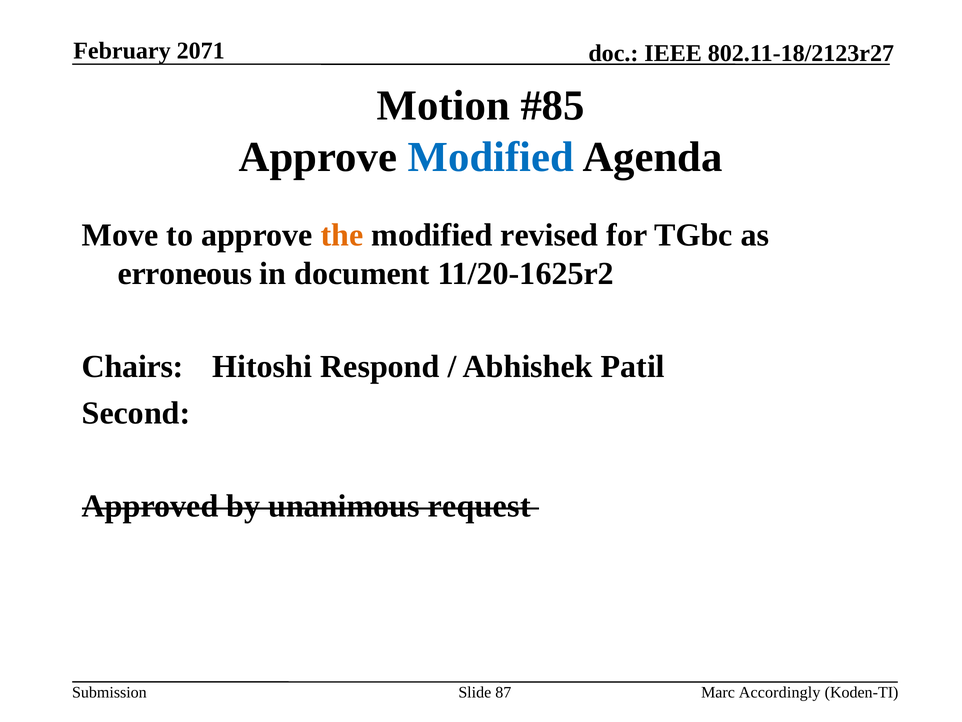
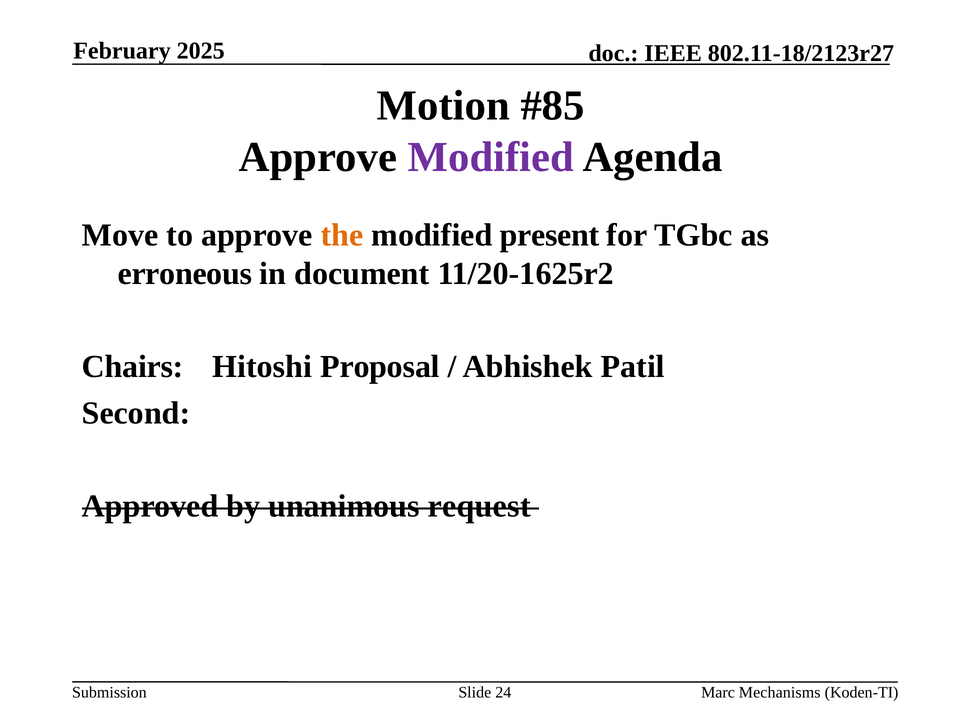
2071: 2071 -> 2025
Modified at (491, 157) colour: blue -> purple
revised: revised -> present
Respond: Respond -> Proposal
87: 87 -> 24
Accordingly: Accordingly -> Mechanisms
